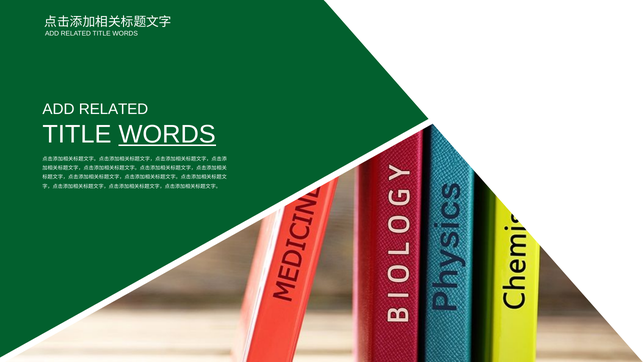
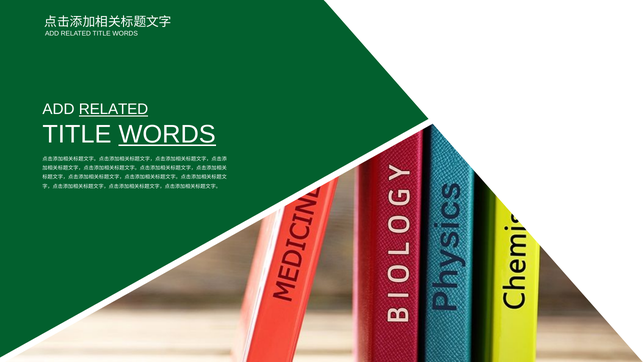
RELATED at (114, 109) underline: none -> present
